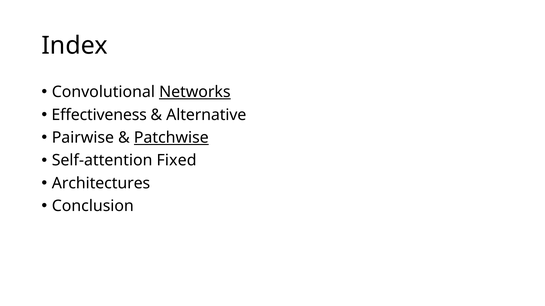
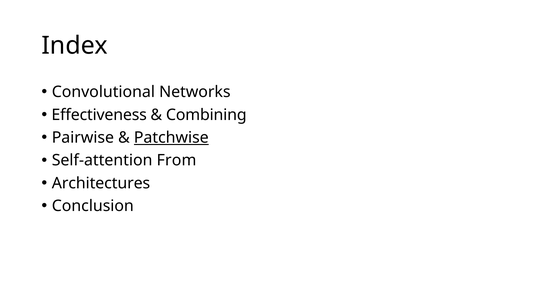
Networks underline: present -> none
Alternative: Alternative -> Combining
Fixed: Fixed -> From
